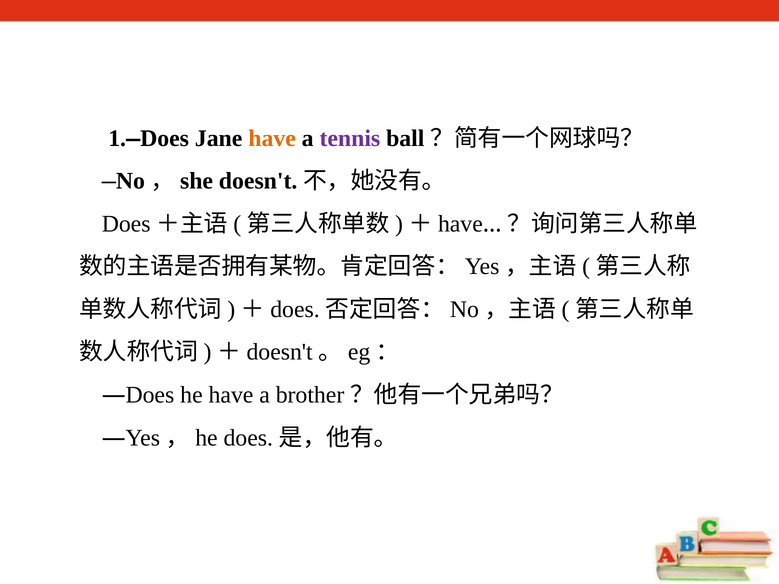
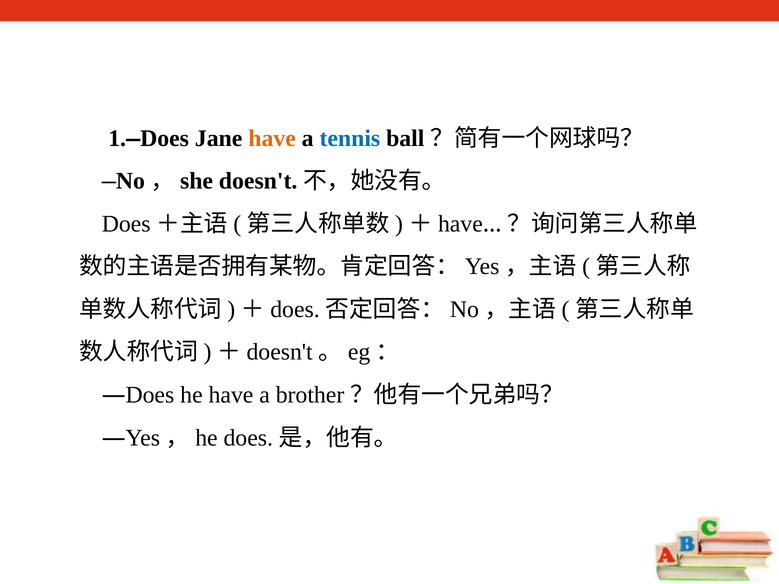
tennis colour: purple -> blue
